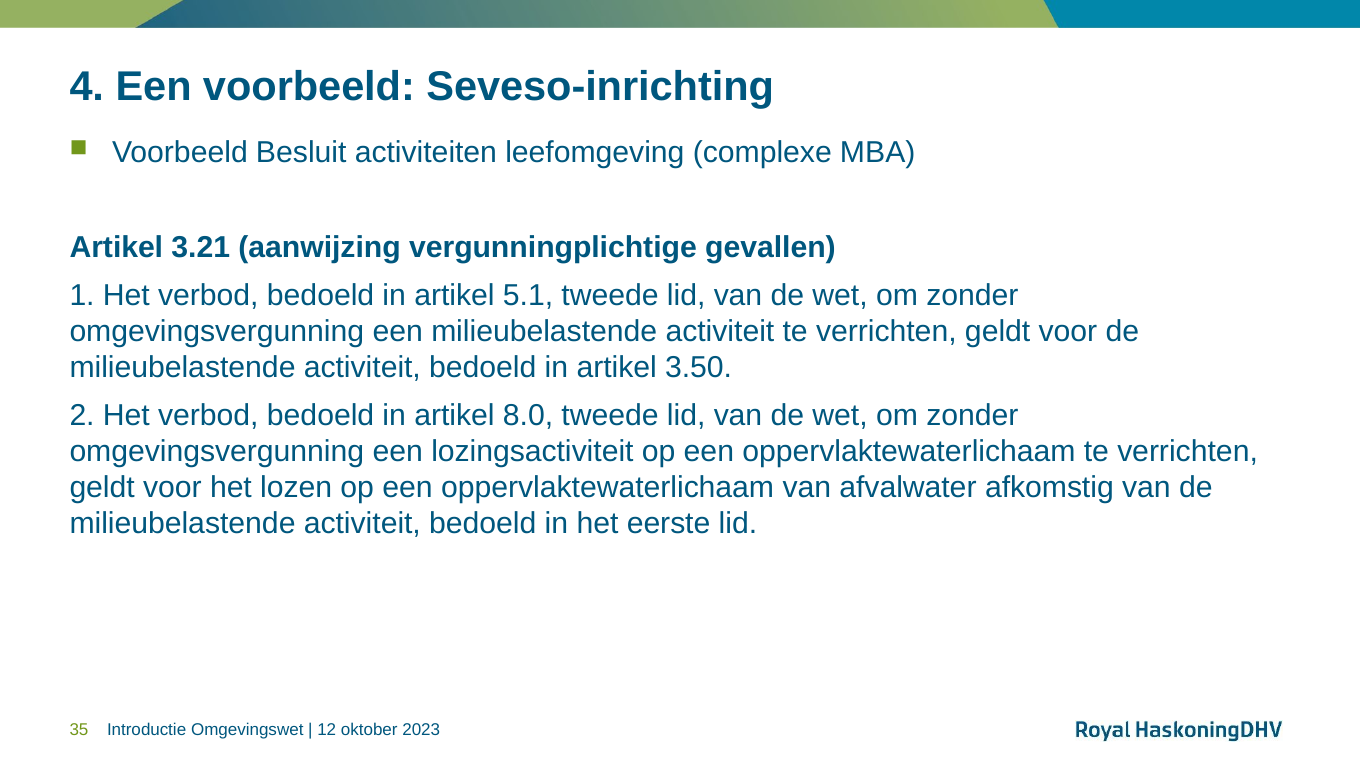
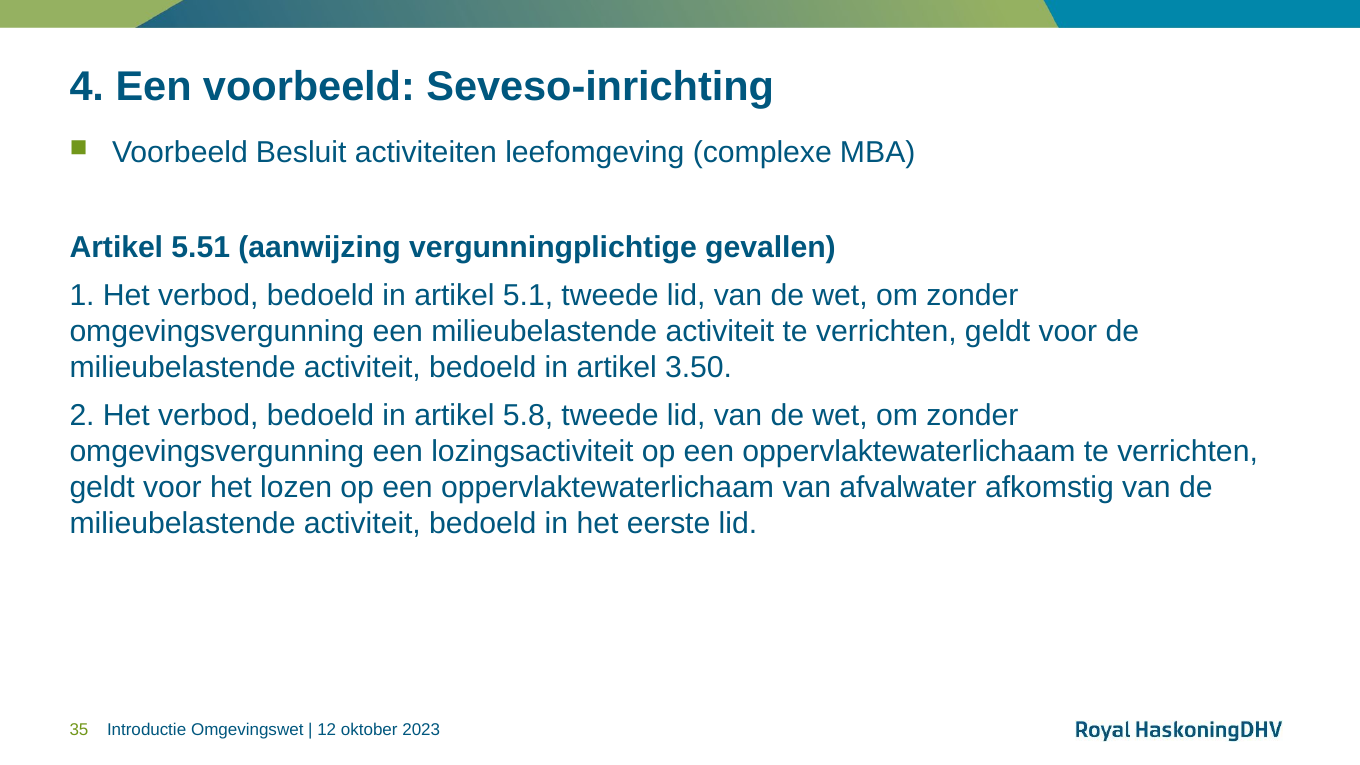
3.21: 3.21 -> 5.51
8.0: 8.0 -> 5.8
